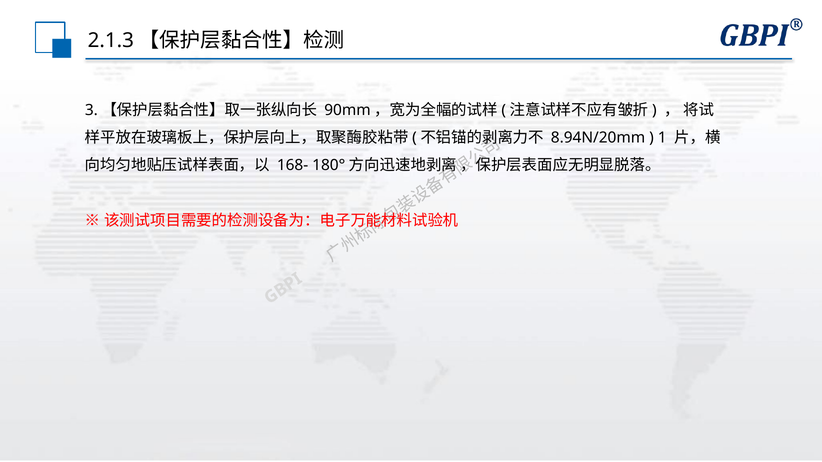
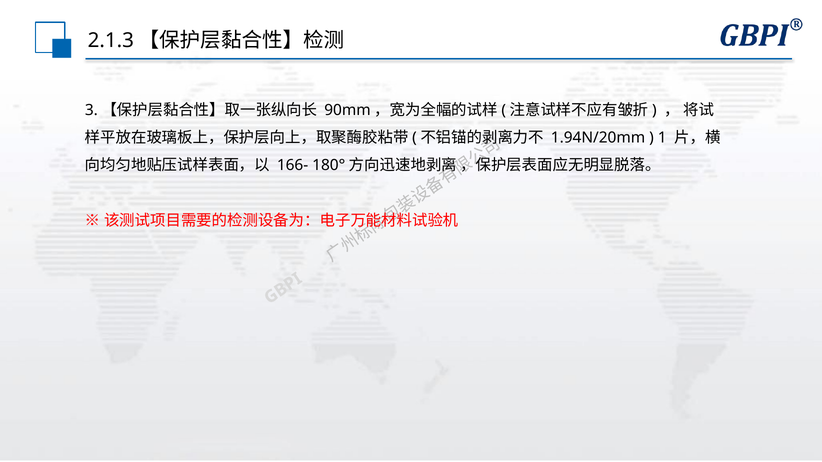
8.94N/20mm: 8.94N/20mm -> 1.94N/20mm
168-: 168- -> 166-
